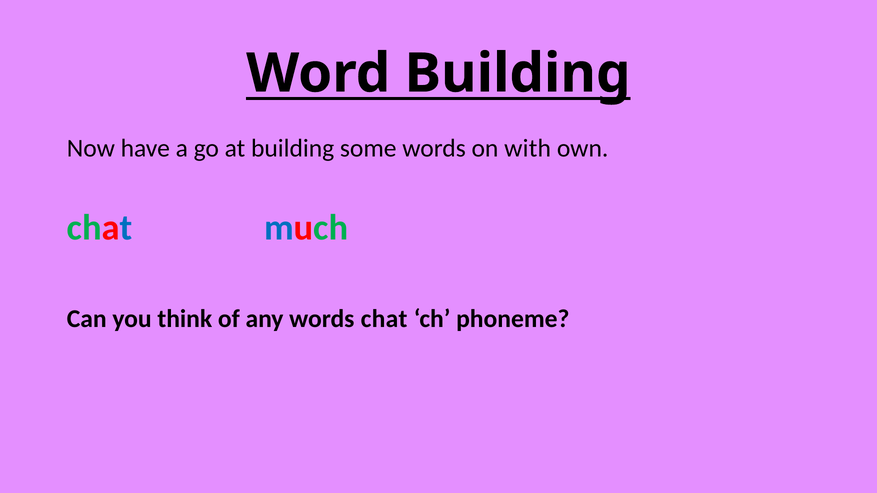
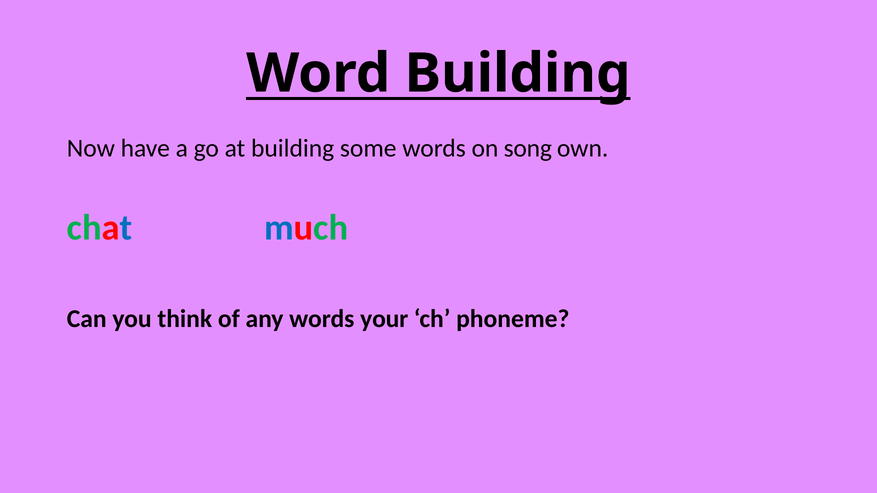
with: with -> song
words chat: chat -> your
